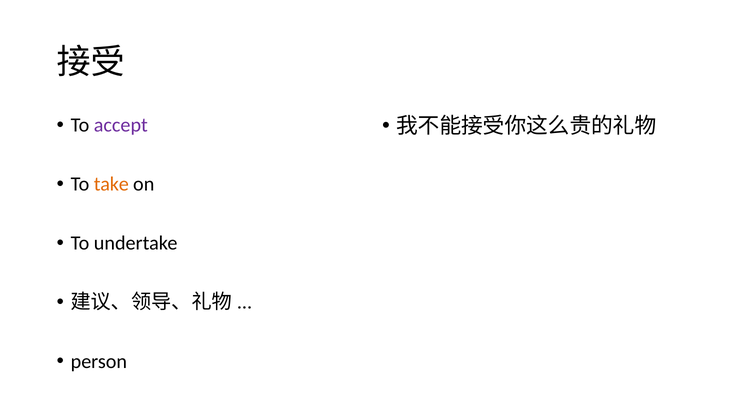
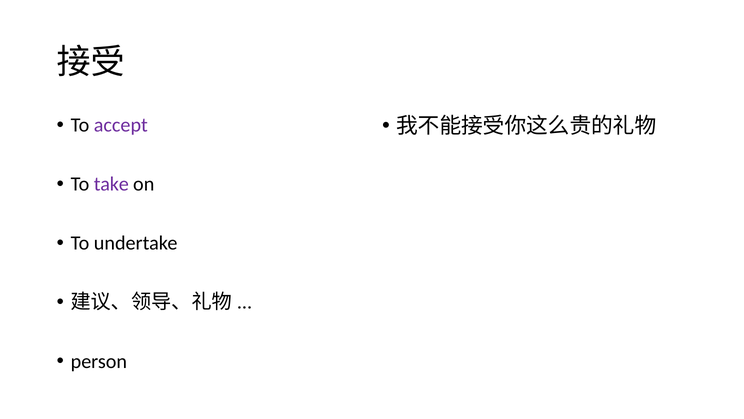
take colour: orange -> purple
